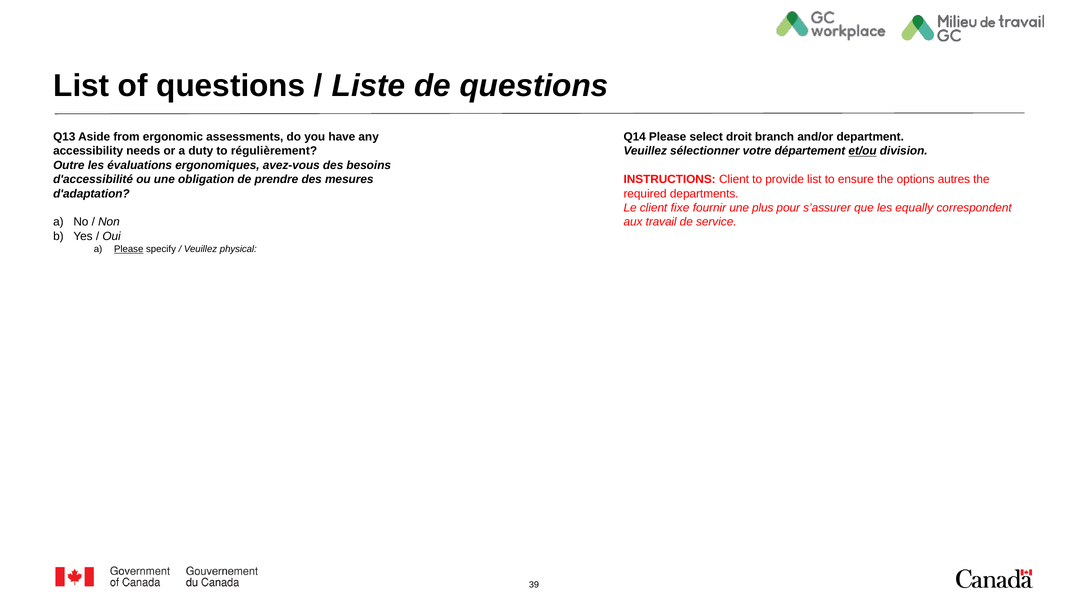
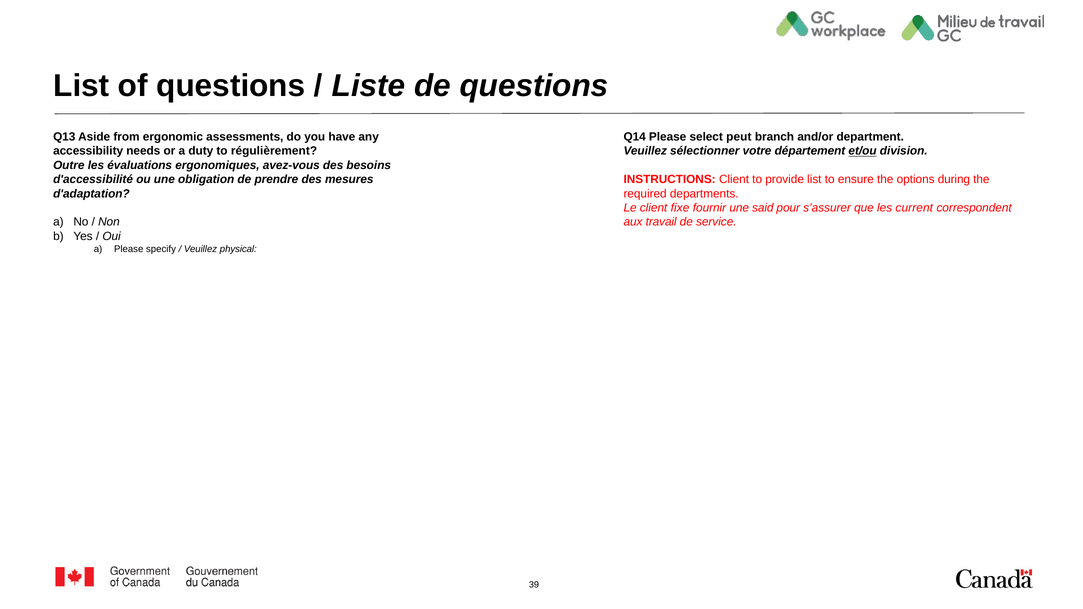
droit: droit -> peut
autres: autres -> during
plus: plus -> said
equally: equally -> current
Please at (129, 249) underline: present -> none
